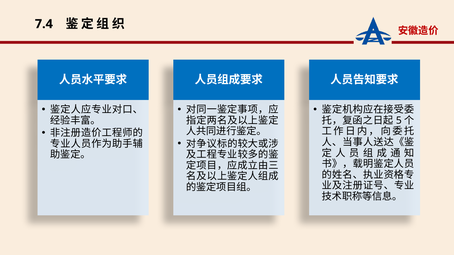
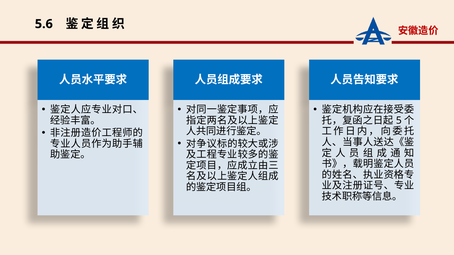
7.4: 7.4 -> 5.6
